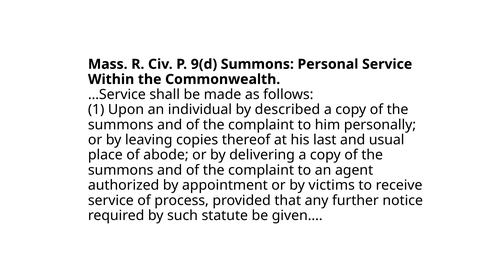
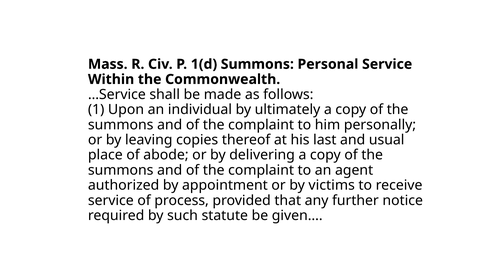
9(d: 9(d -> 1(d
described: described -> ultimately
